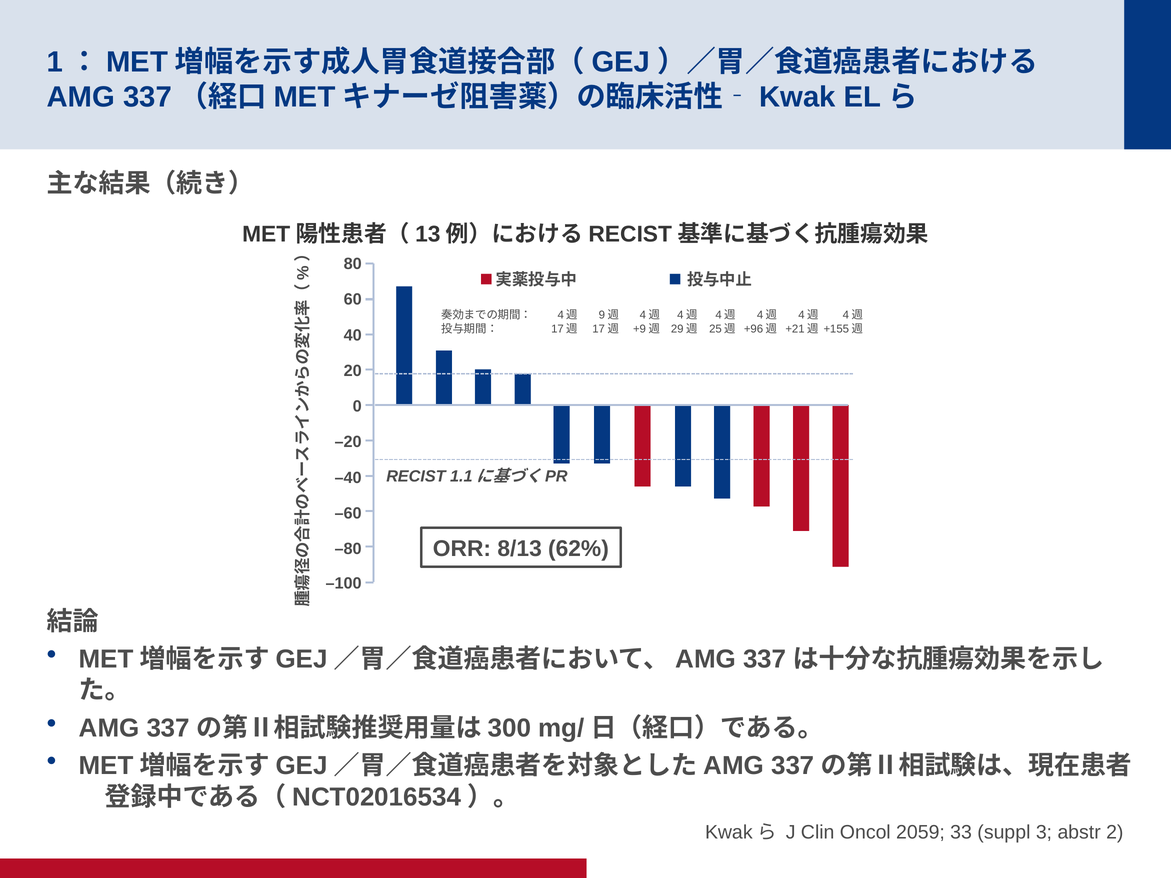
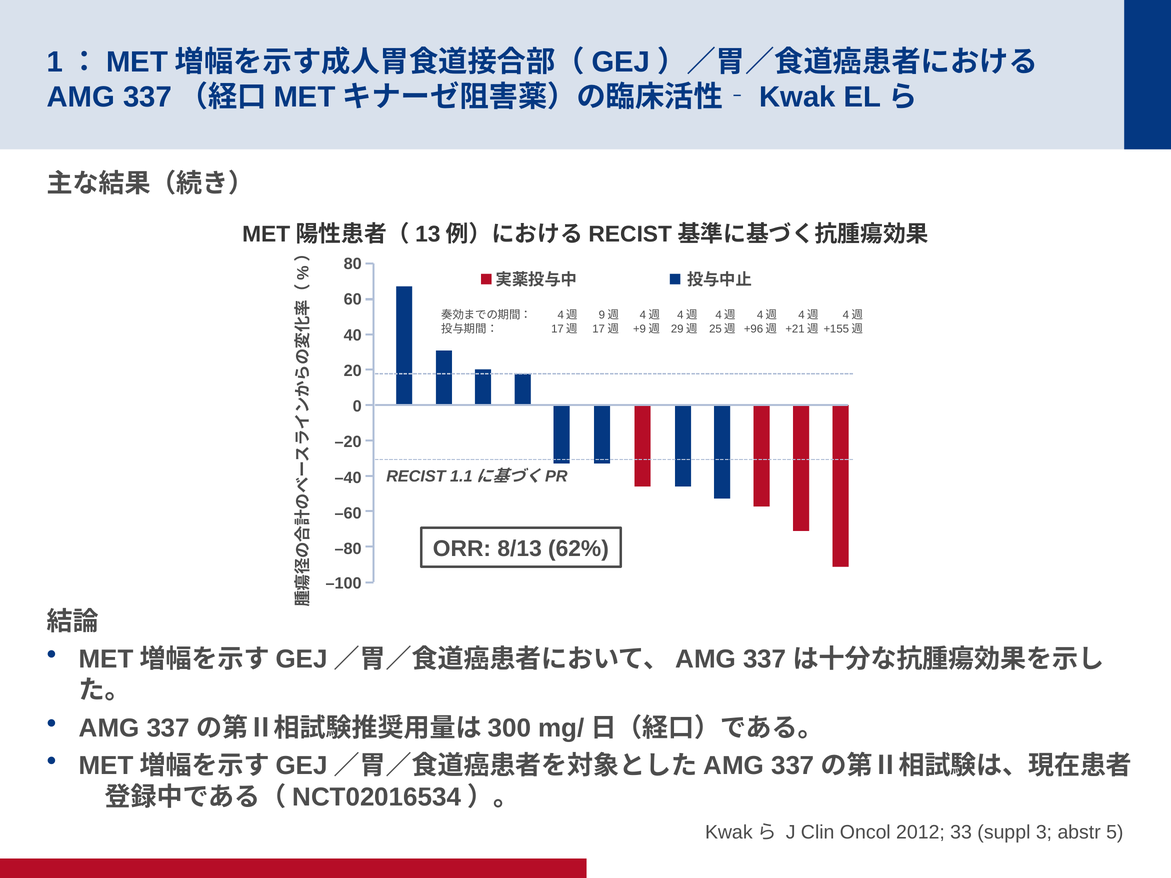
2059: 2059 -> 2012
2: 2 -> 5
